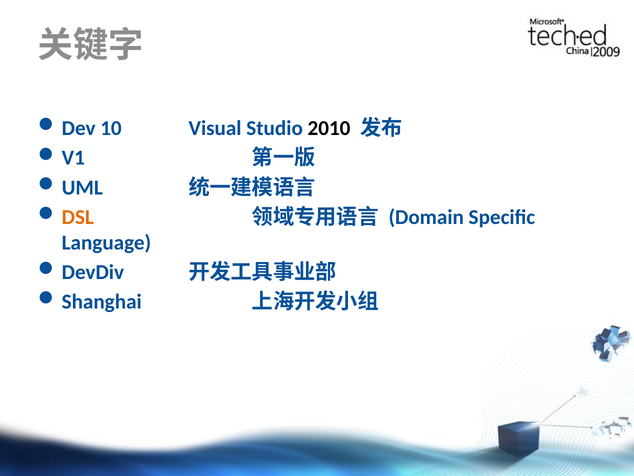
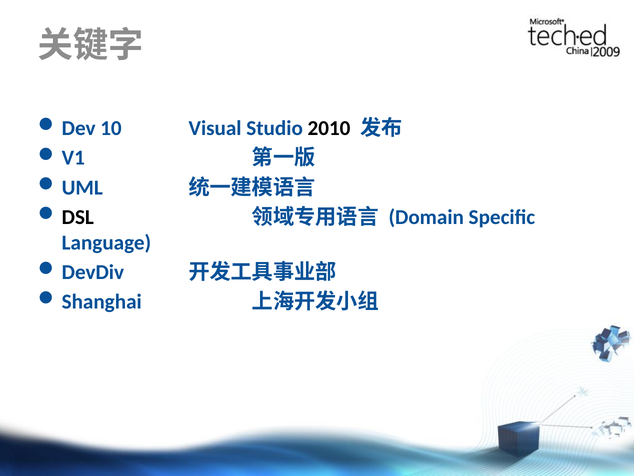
DSL colour: orange -> black
